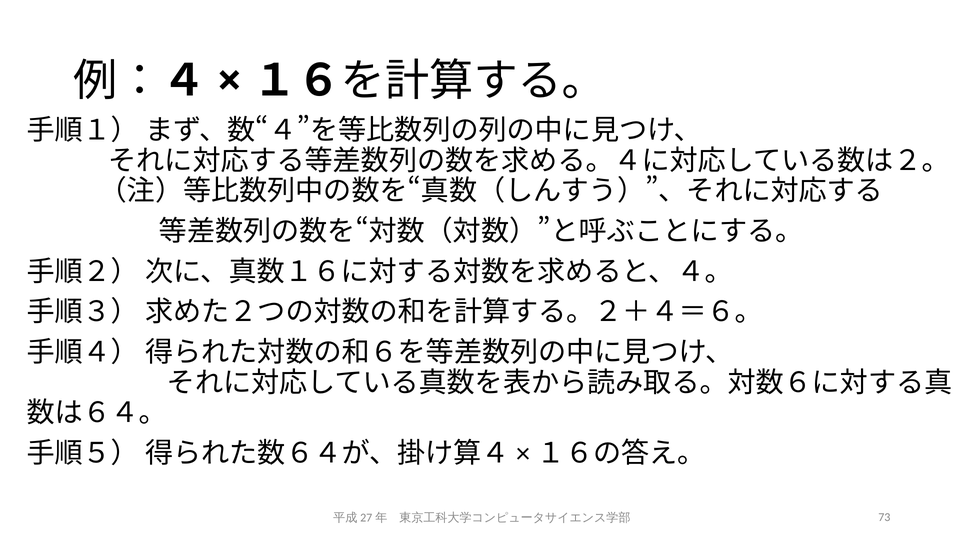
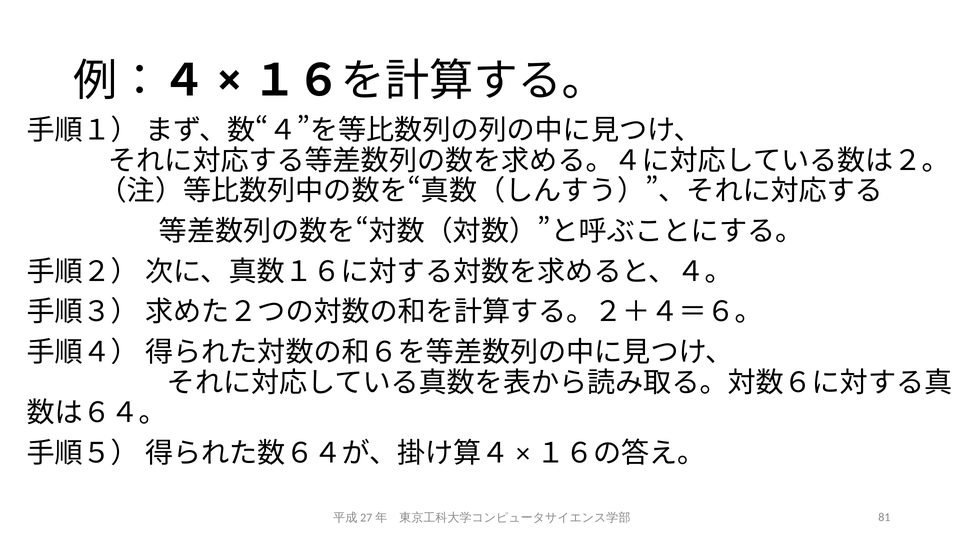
73: 73 -> 81
